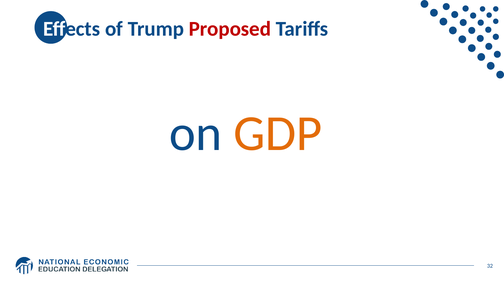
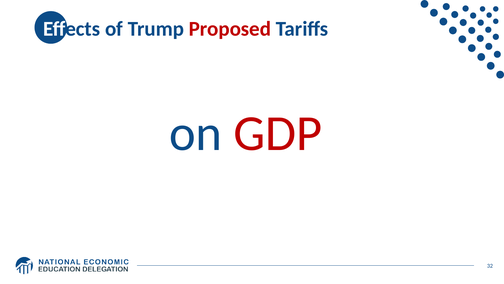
GDP colour: orange -> red
